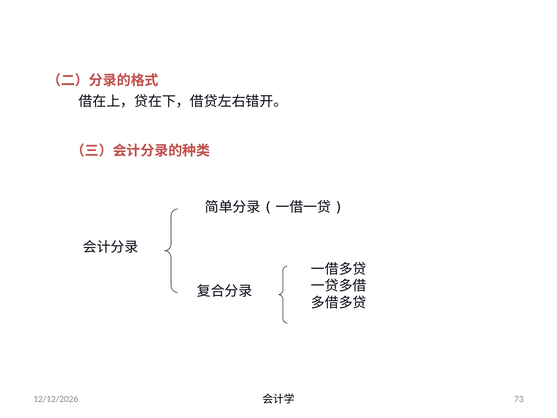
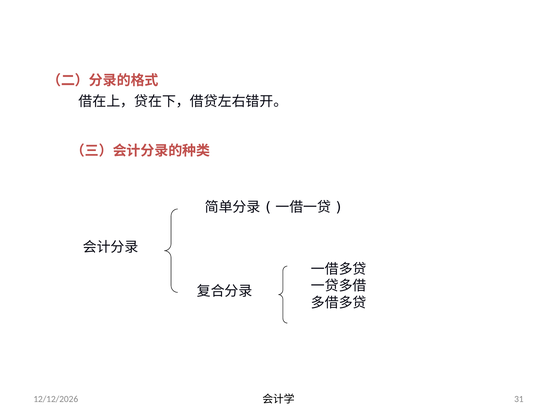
73: 73 -> 31
